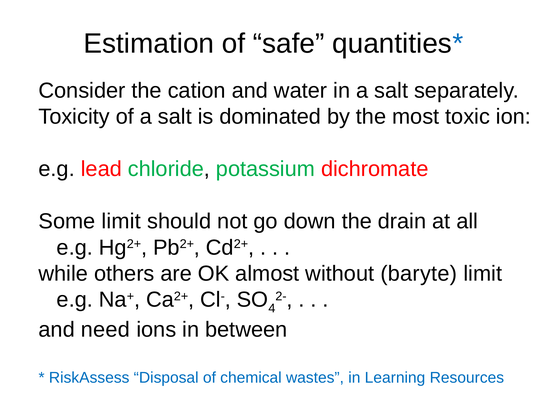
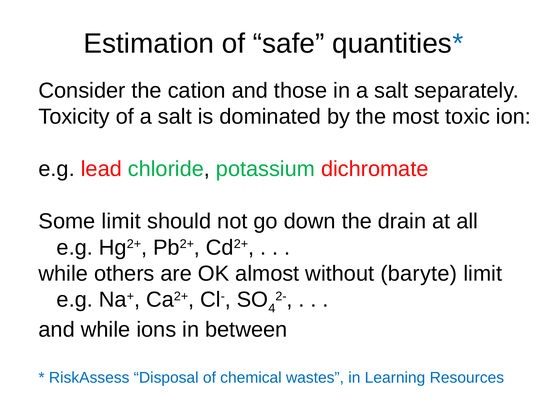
water: water -> those
and need: need -> while
